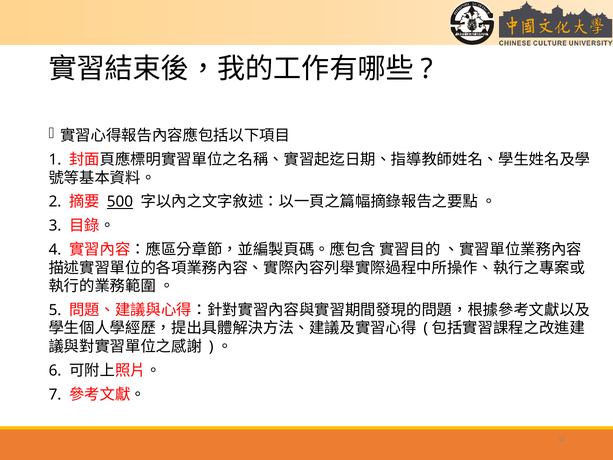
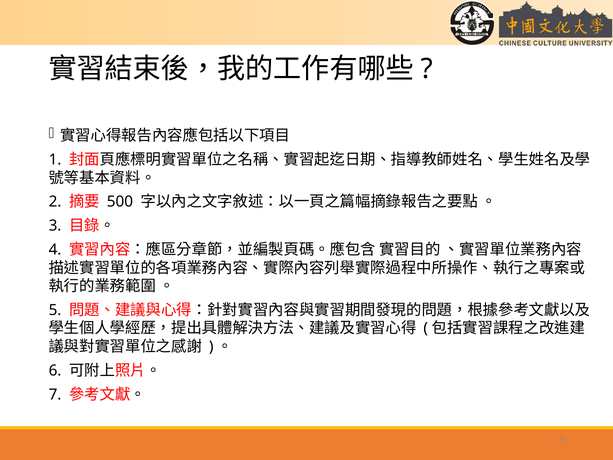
500 underline: present -> none
